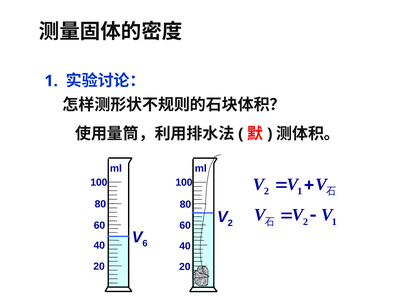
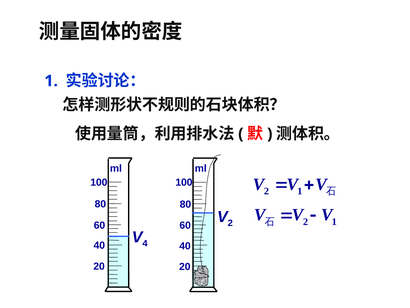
6: 6 -> 4
